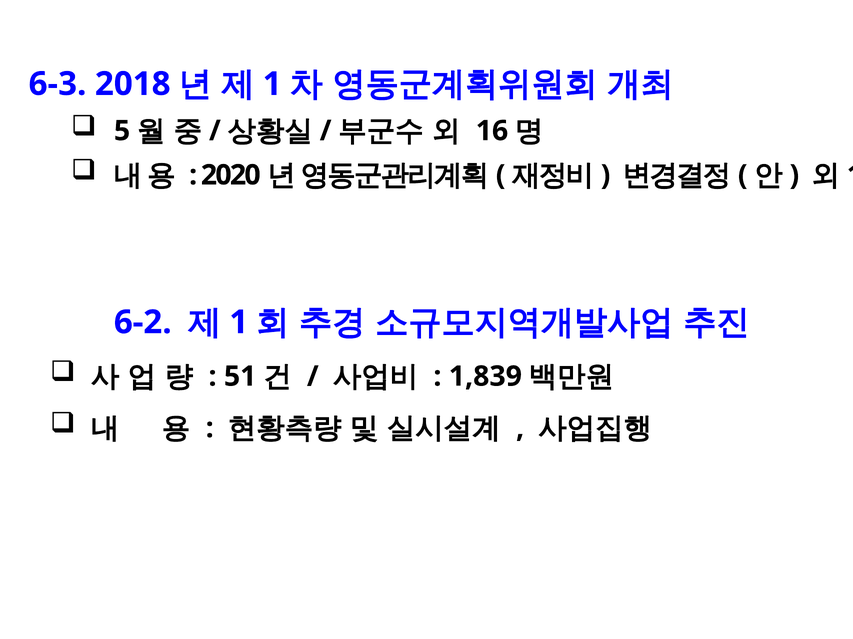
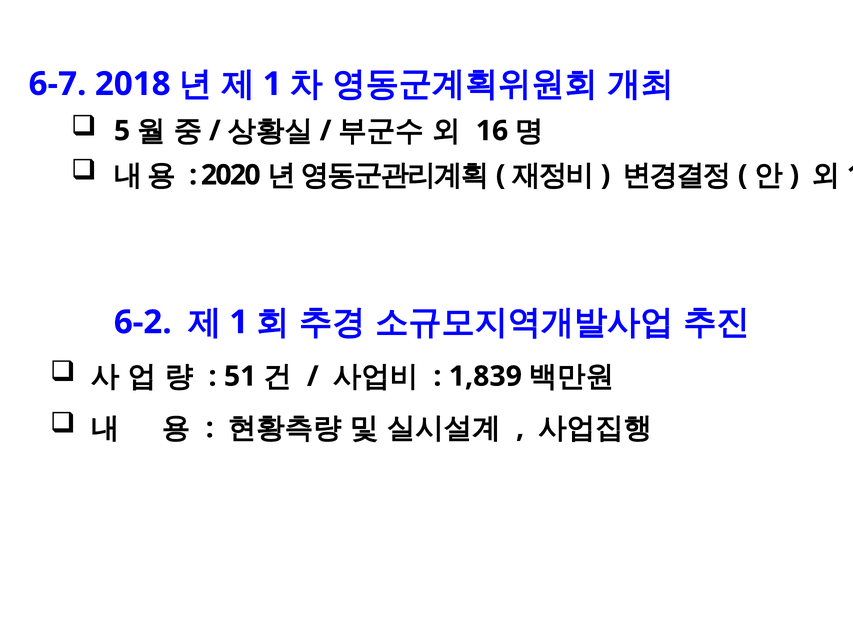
6-3: 6-3 -> 6-7
